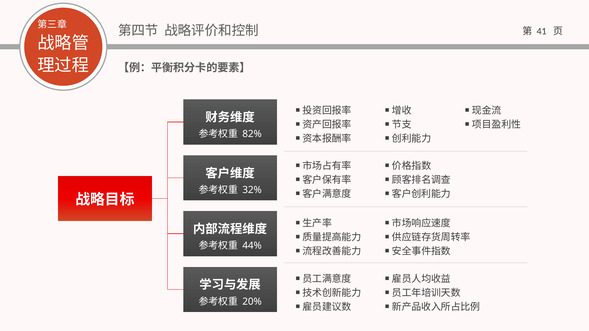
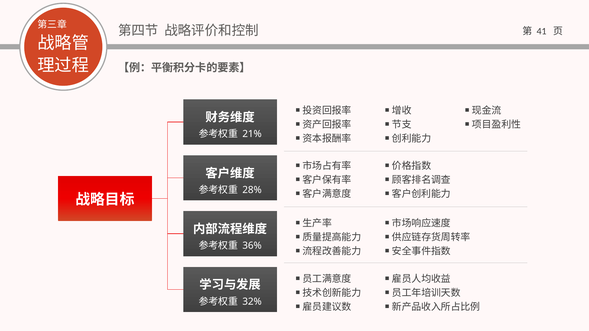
82%: 82% -> 21%
32%: 32% -> 28%
44%: 44% -> 36%
20%: 20% -> 32%
